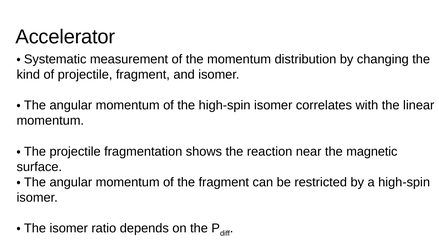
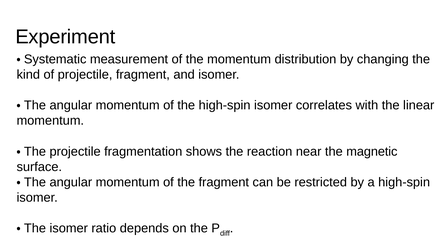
Accelerator: Accelerator -> Experiment
